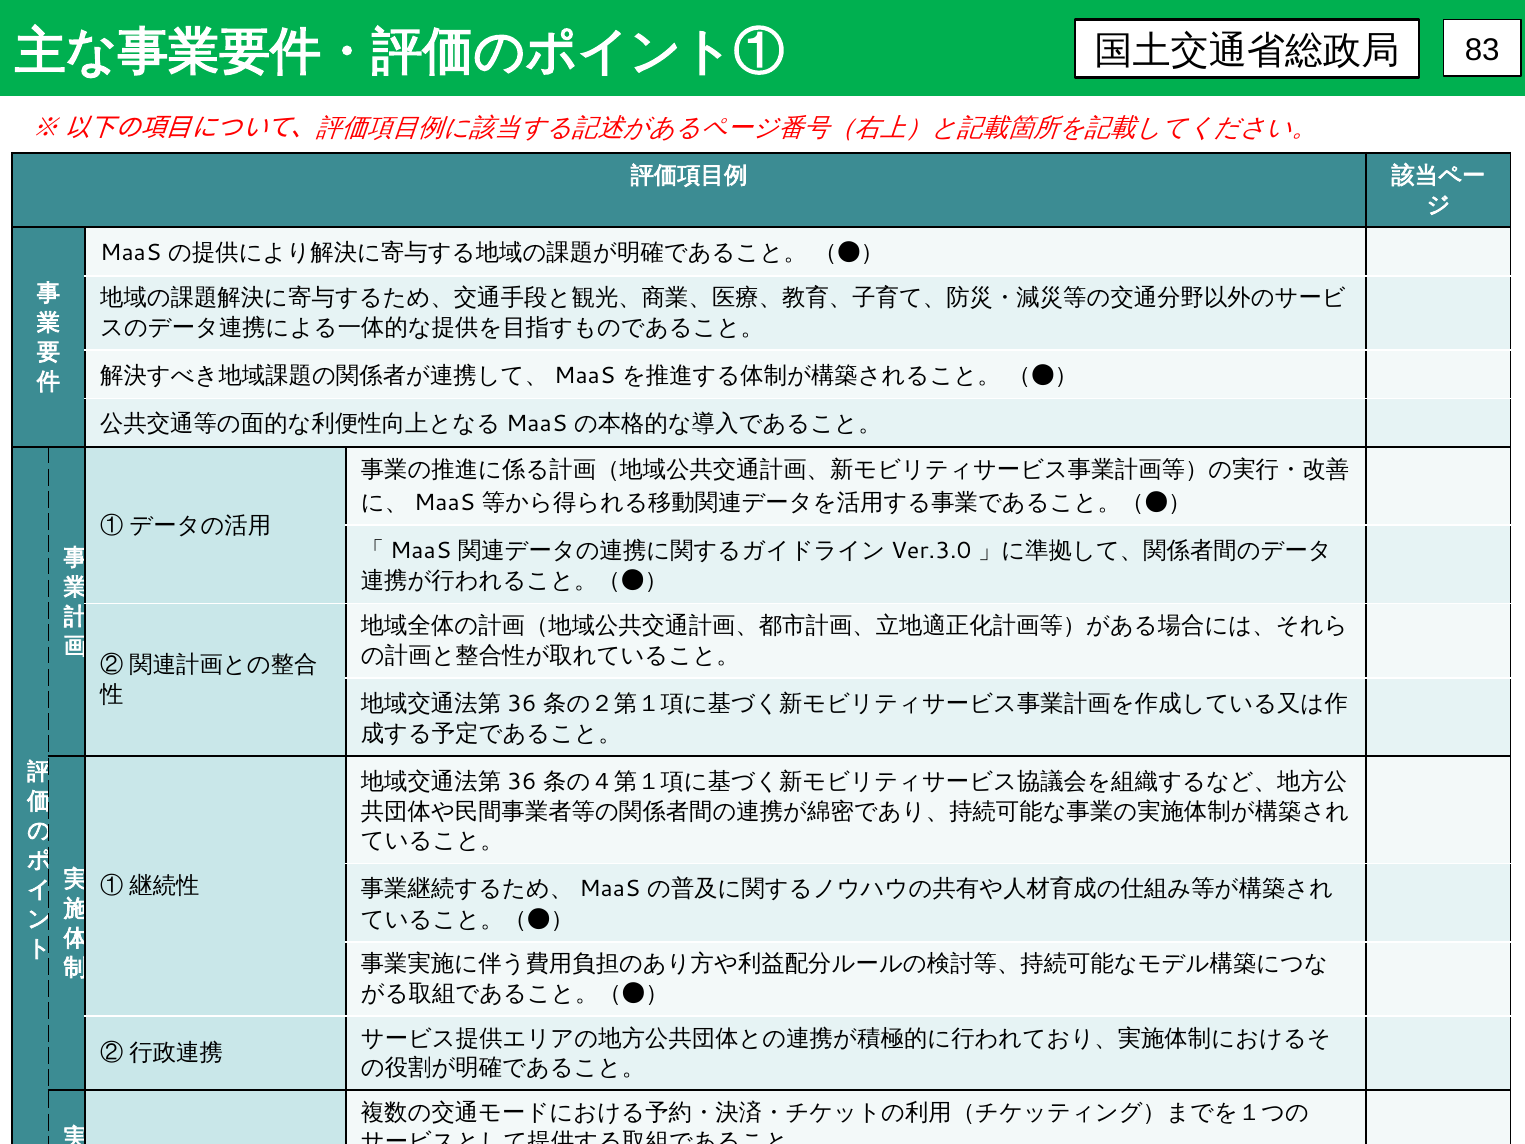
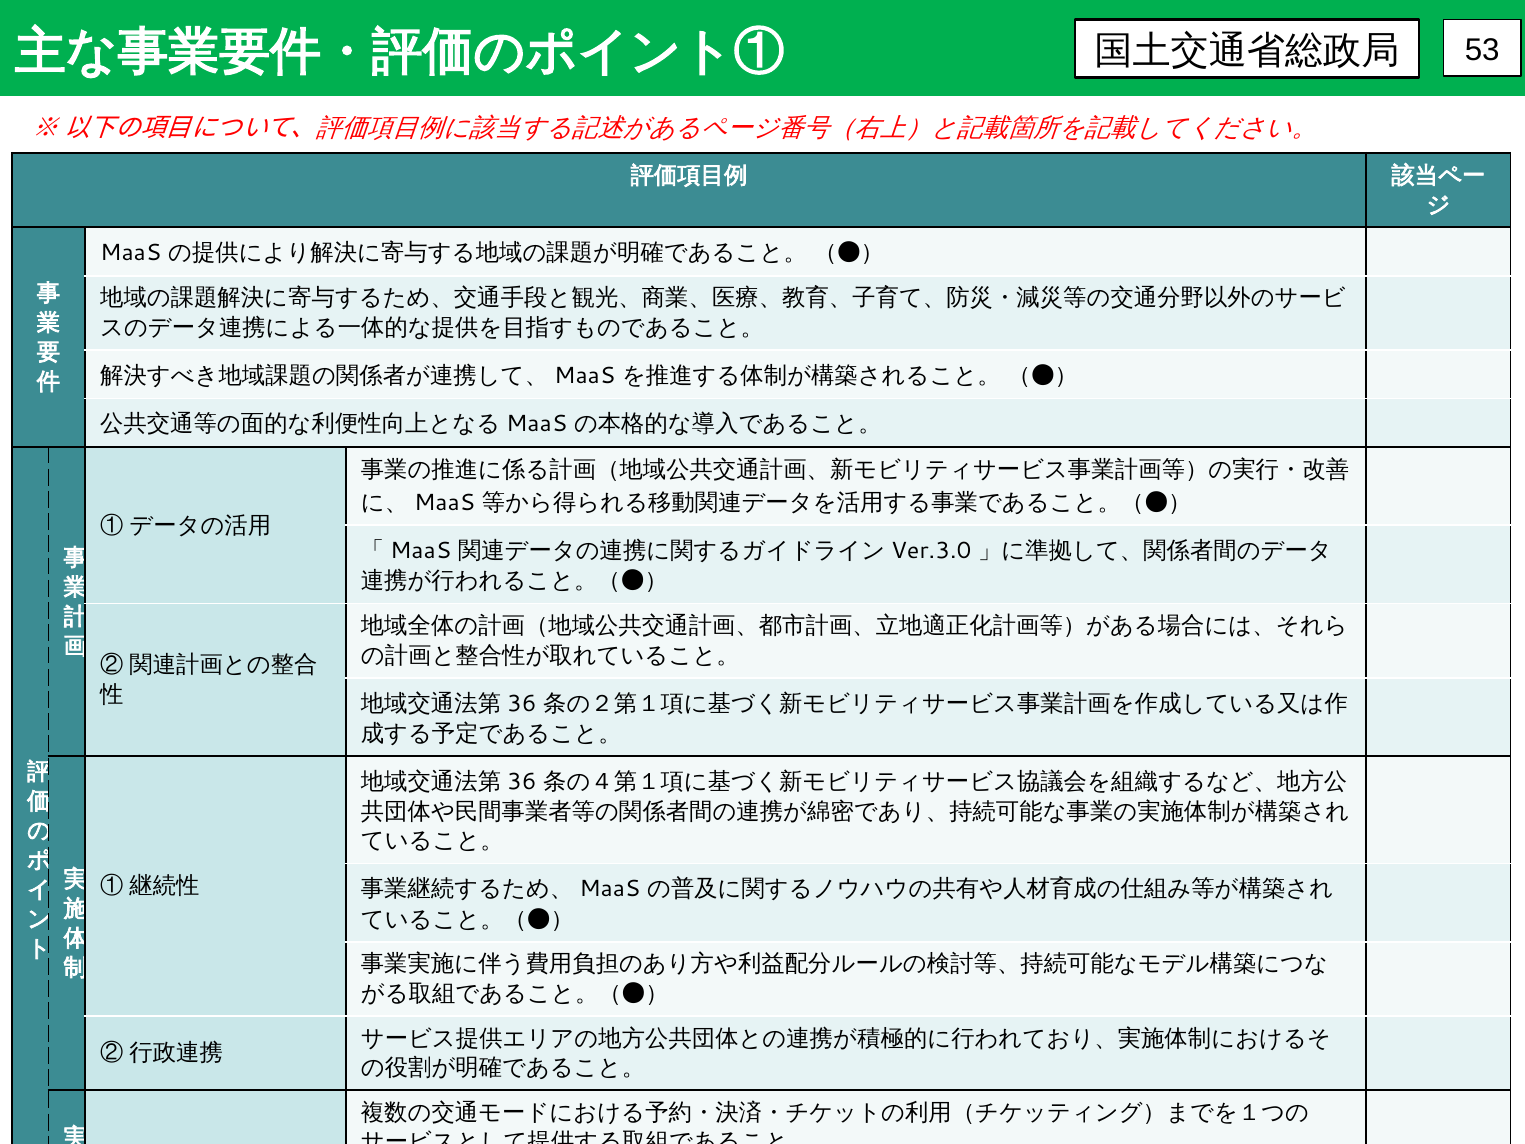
83: 83 -> 53
